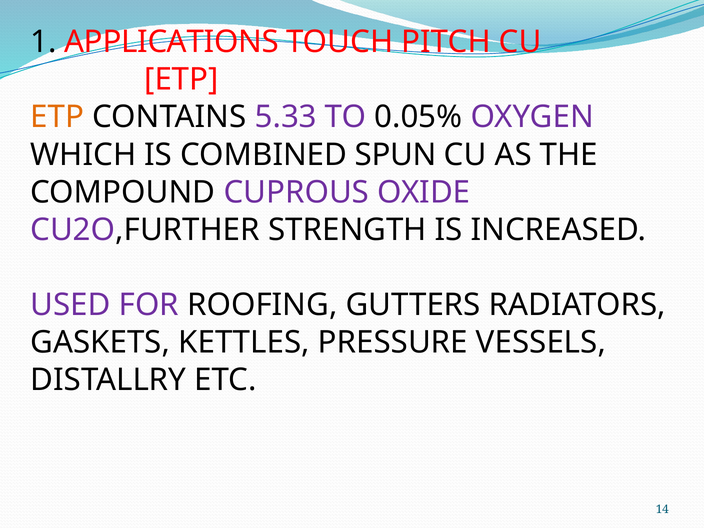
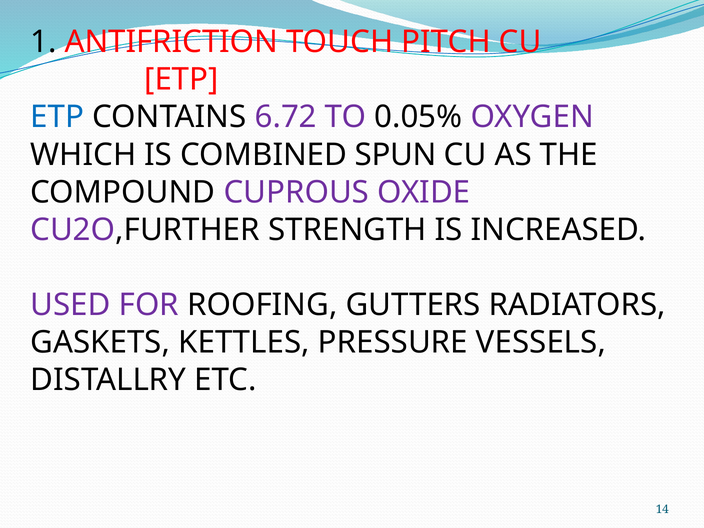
APPLICATIONS: APPLICATIONS -> ANTIFRICTION
ETP at (57, 117) colour: orange -> blue
5.33: 5.33 -> 6.72
